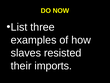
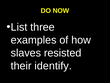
imports: imports -> identify
